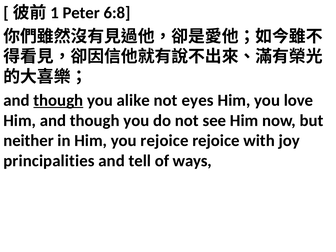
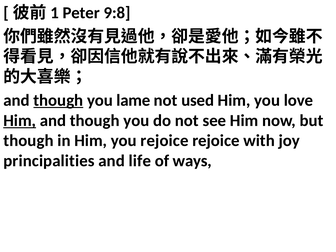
6:8: 6:8 -> 9:8
alike: alike -> lame
eyes: eyes -> used
Him at (20, 120) underline: none -> present
neither at (29, 141): neither -> though
tell: tell -> life
